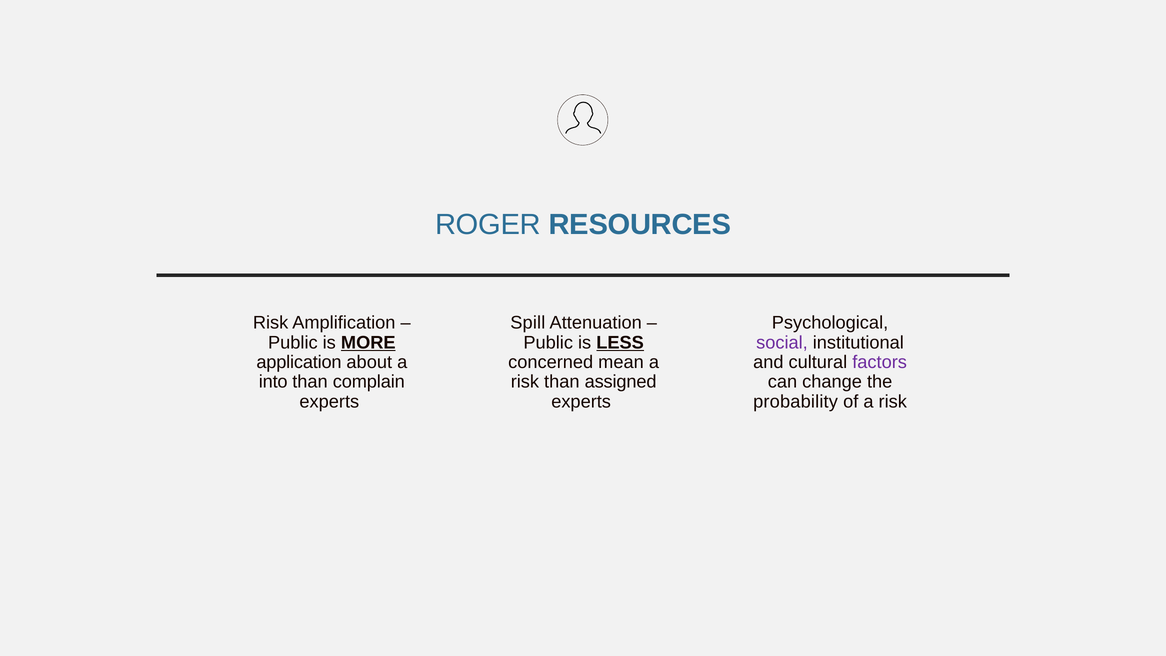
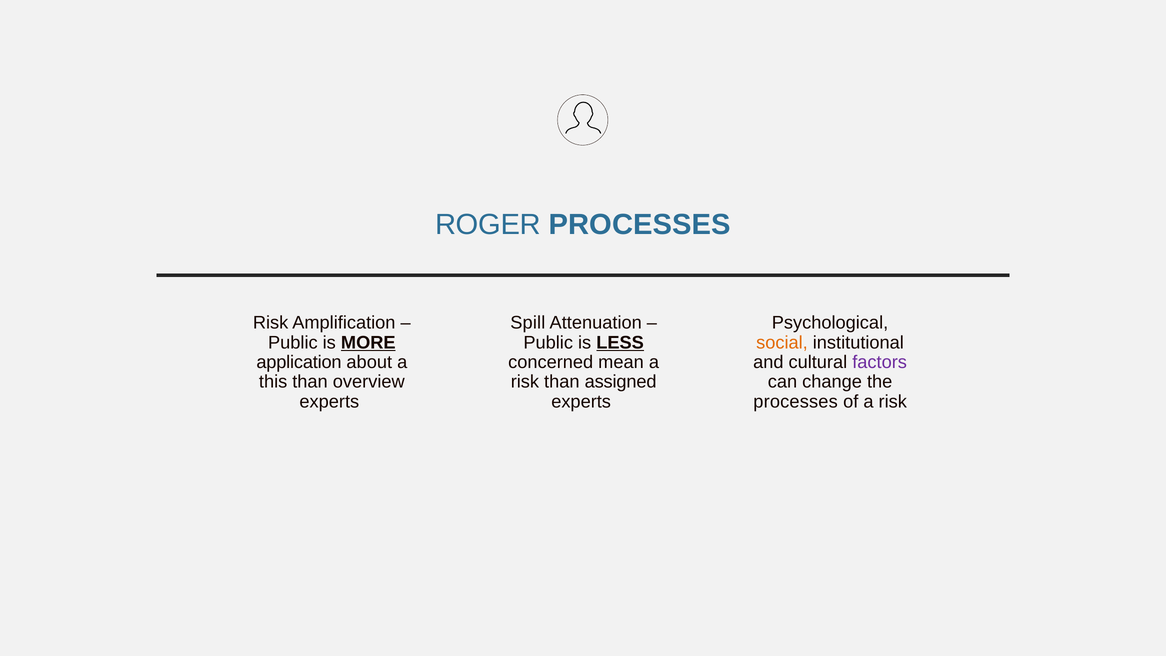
ROGER RESOURCES: RESOURCES -> PROCESSES
social colour: purple -> orange
into: into -> this
complain: complain -> overview
probability at (796, 401): probability -> processes
